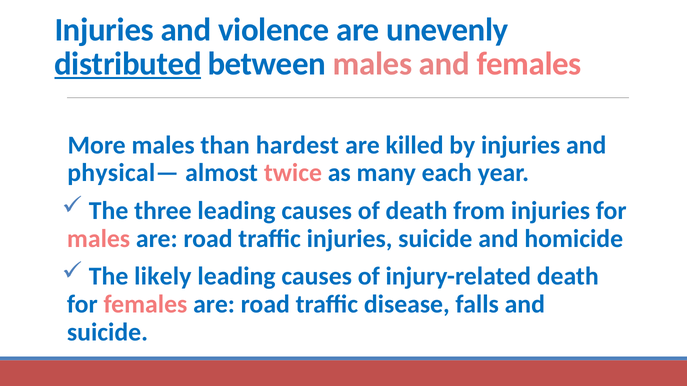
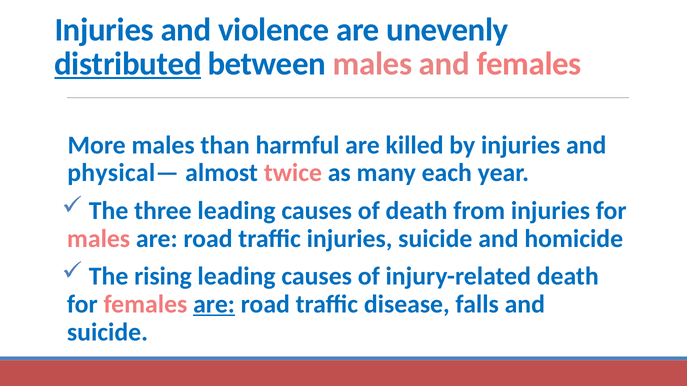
hardest: hardest -> harmful
likely: likely -> rising
are at (214, 305) underline: none -> present
